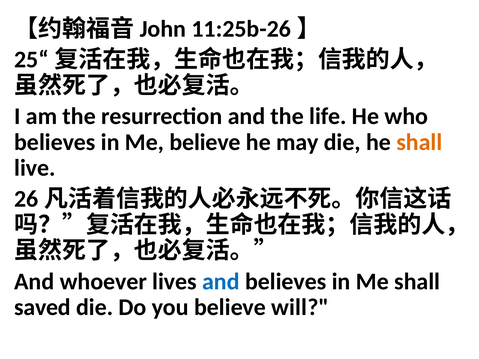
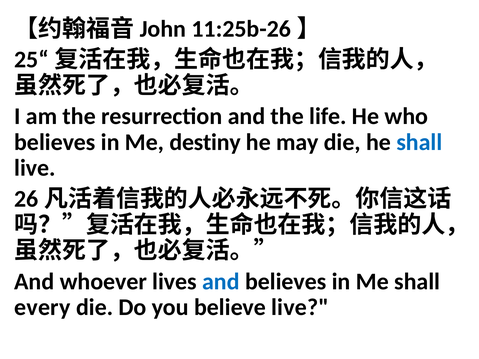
Me believe: believe -> destiny
shall at (419, 142) colour: orange -> blue
saved: saved -> every
believe will: will -> live
